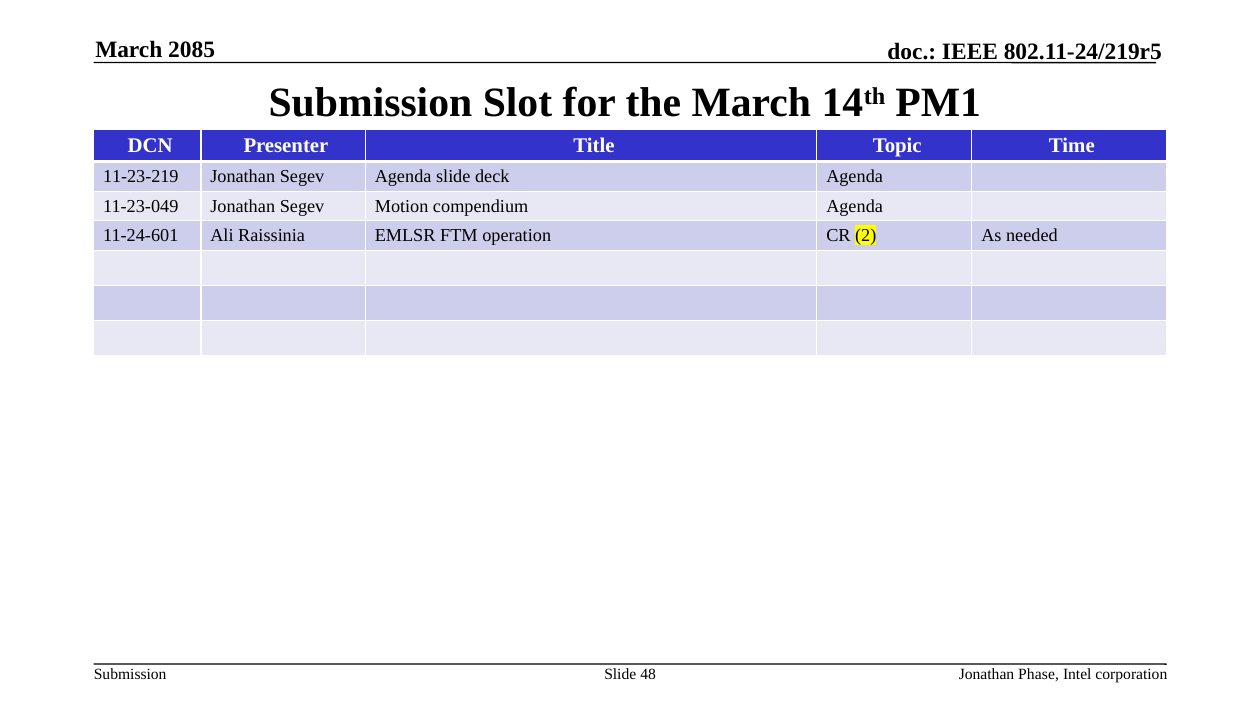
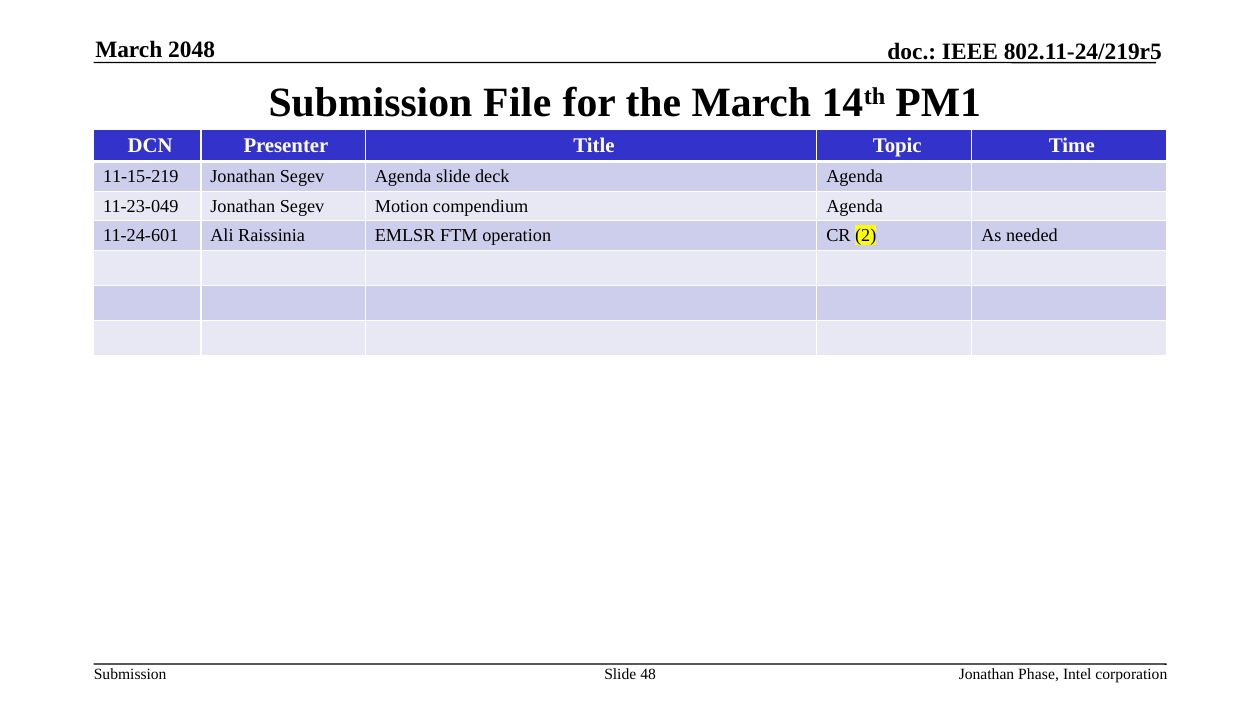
2085: 2085 -> 2048
Slot: Slot -> File
11-23-219: 11-23-219 -> 11-15-219
